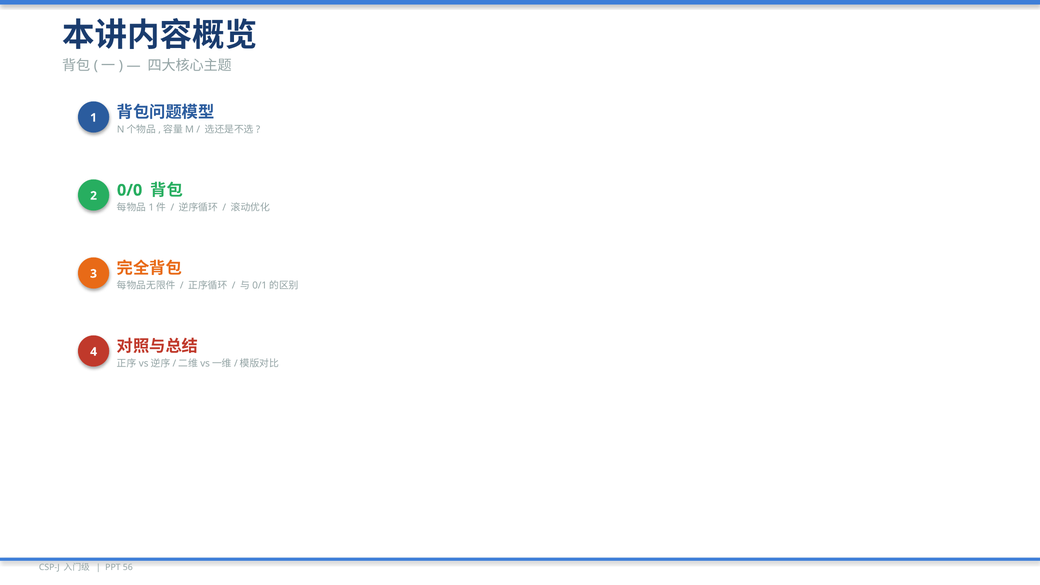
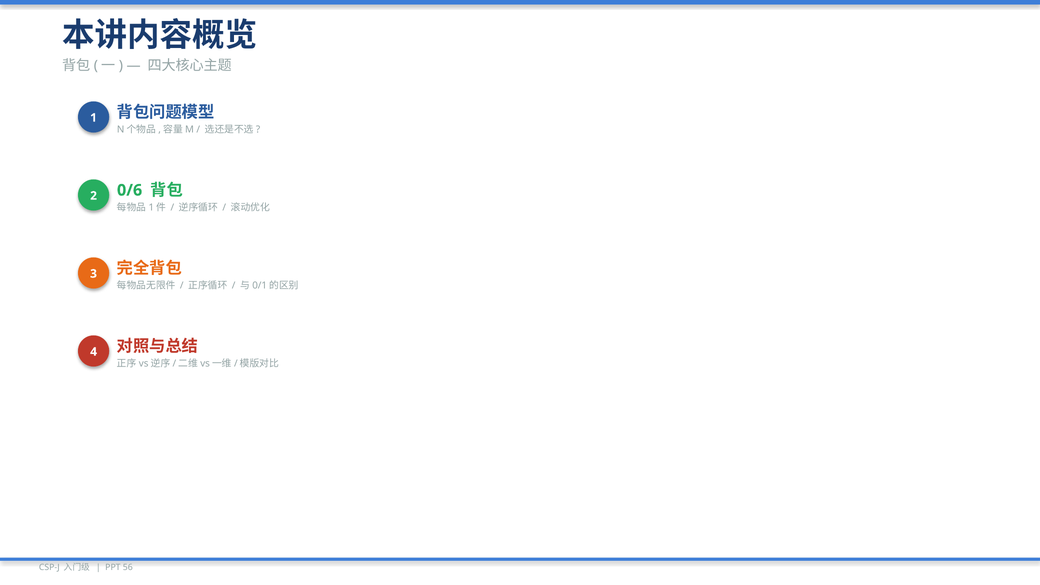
0/0: 0/0 -> 0/6
